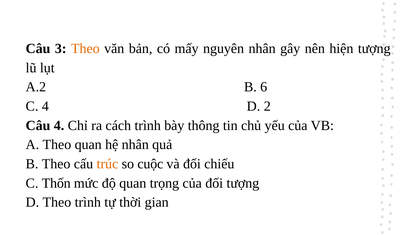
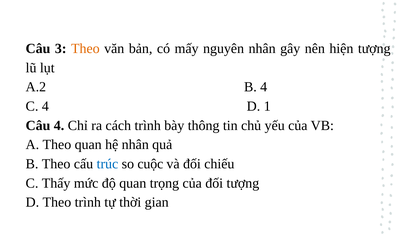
B 6: 6 -> 4
2: 2 -> 1
trúc colour: orange -> blue
Thốn: Thốn -> Thấy
